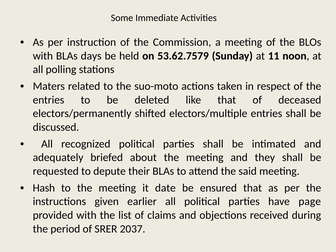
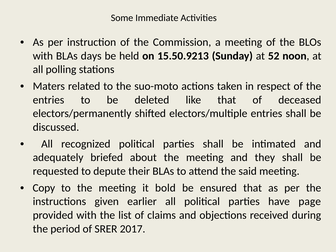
53.62.7579: 53.62.7579 -> 15.50.9213
11: 11 -> 52
Hash: Hash -> Copy
date: date -> bold
2037: 2037 -> 2017
